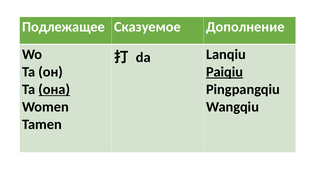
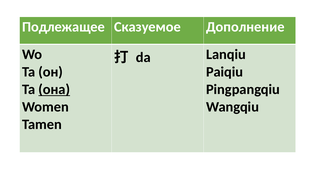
Paiqiu underline: present -> none
